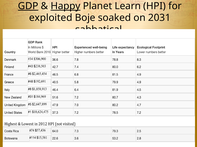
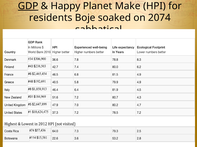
Happy underline: present -> none
Learn: Learn -> Make
exploited: exploited -> residents
2031: 2031 -> 2074
